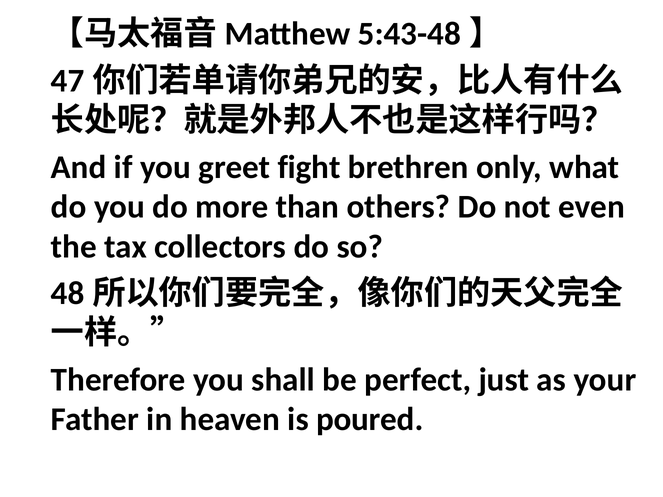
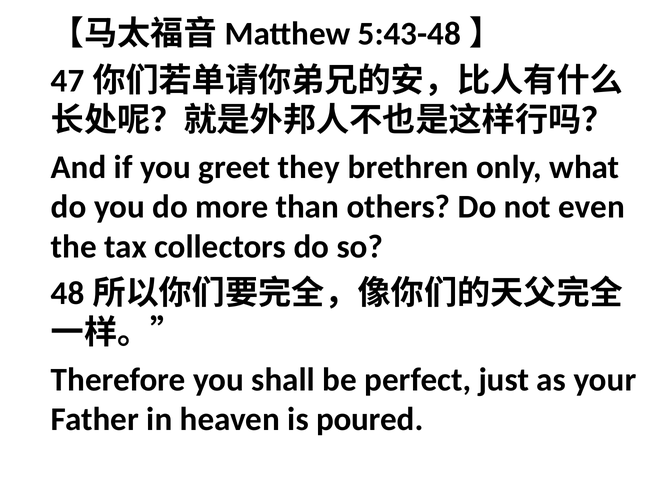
fight: fight -> they
